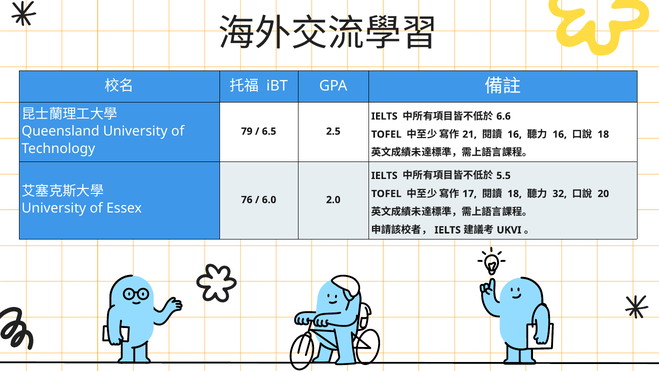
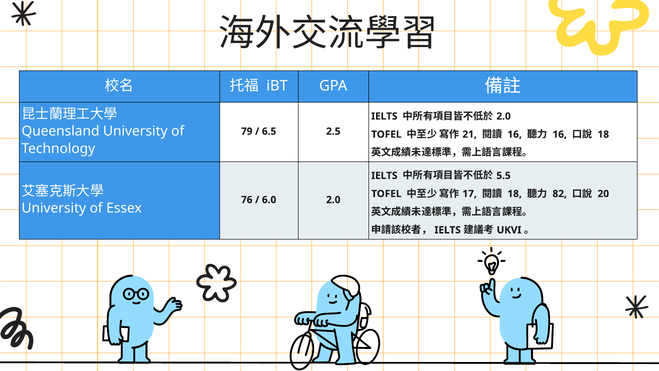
6.6 at (504, 116): 6.6 -> 2.0
32: 32 -> 82
